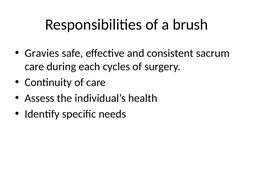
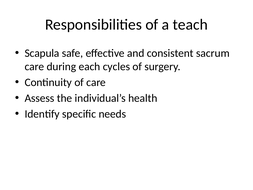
brush: brush -> teach
Gravies: Gravies -> Scapula
